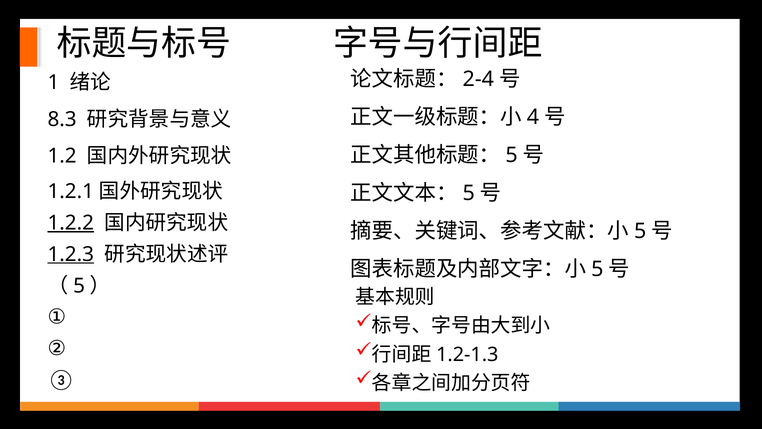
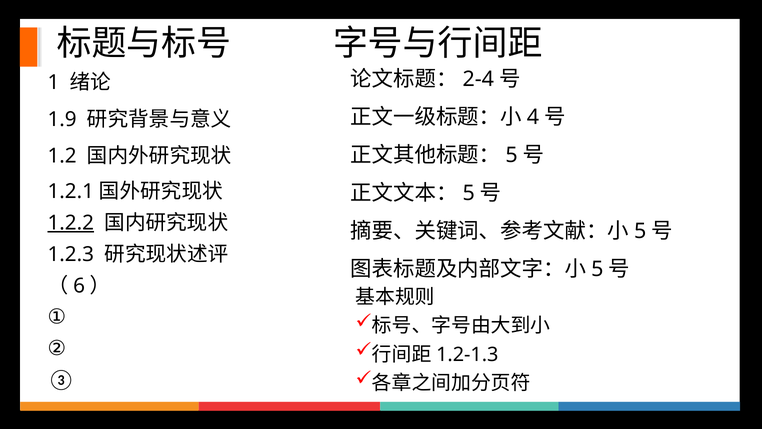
8.3: 8.3 -> 1.9
1.2.3 underline: present -> none
5 at (79, 285): 5 -> 6
